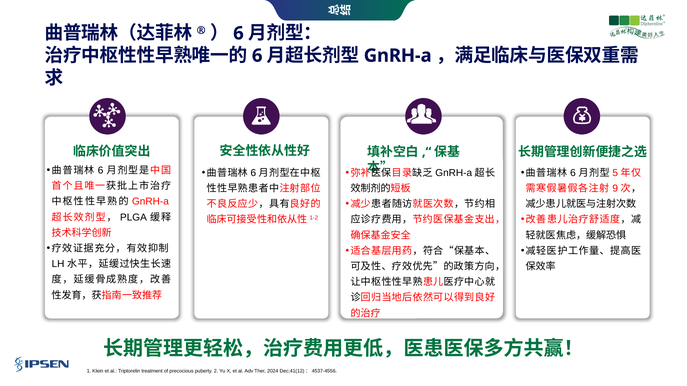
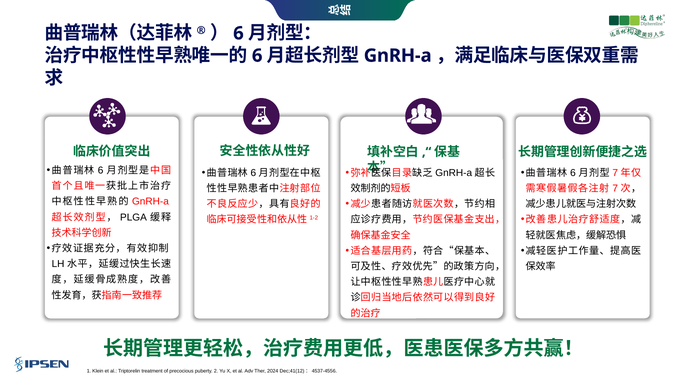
5 at (615, 173): 5 -> 7
9 at (615, 189): 9 -> 7
